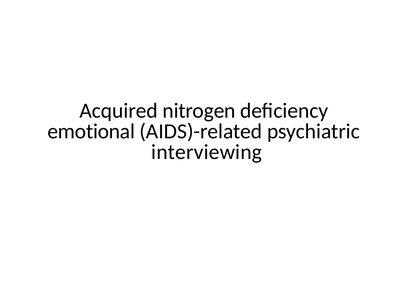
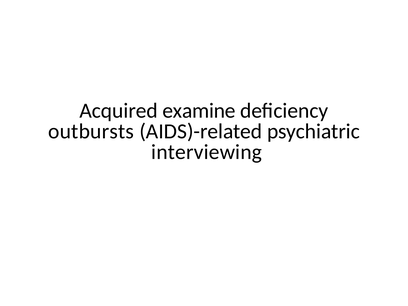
nitrogen: nitrogen -> examine
emotional: emotional -> outbursts
